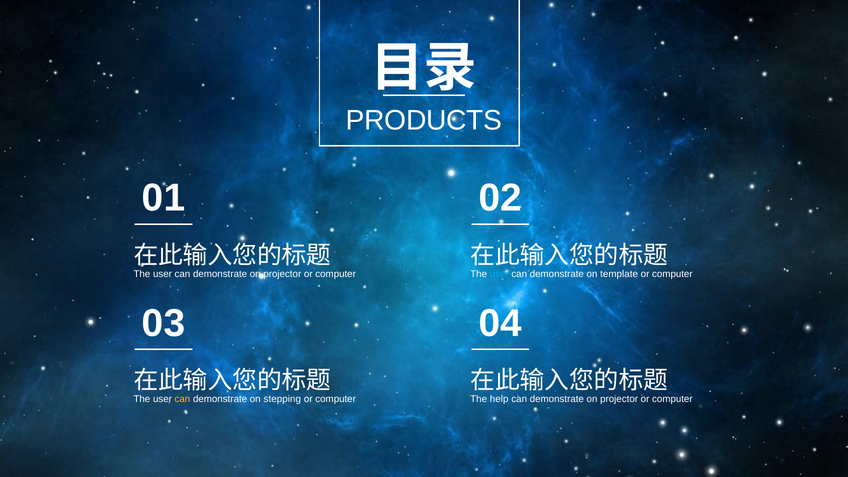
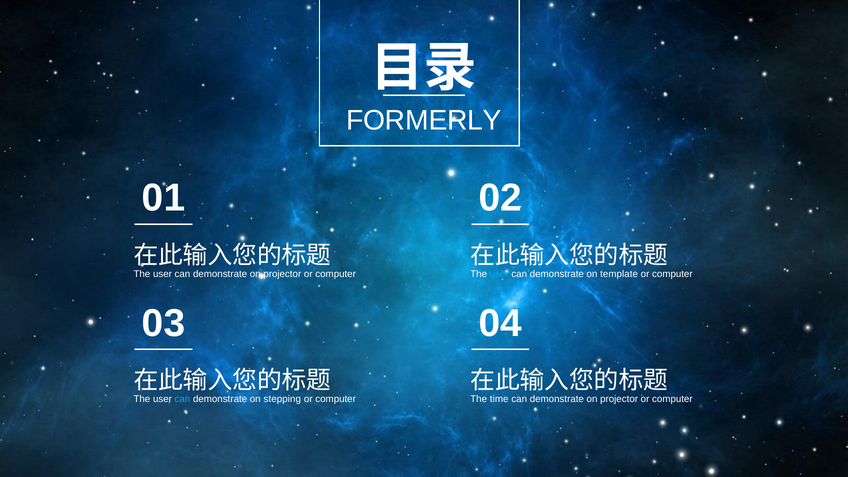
PRODUCTS: PRODUCTS -> FORMERLY
can at (182, 399) colour: yellow -> light blue
help: help -> time
